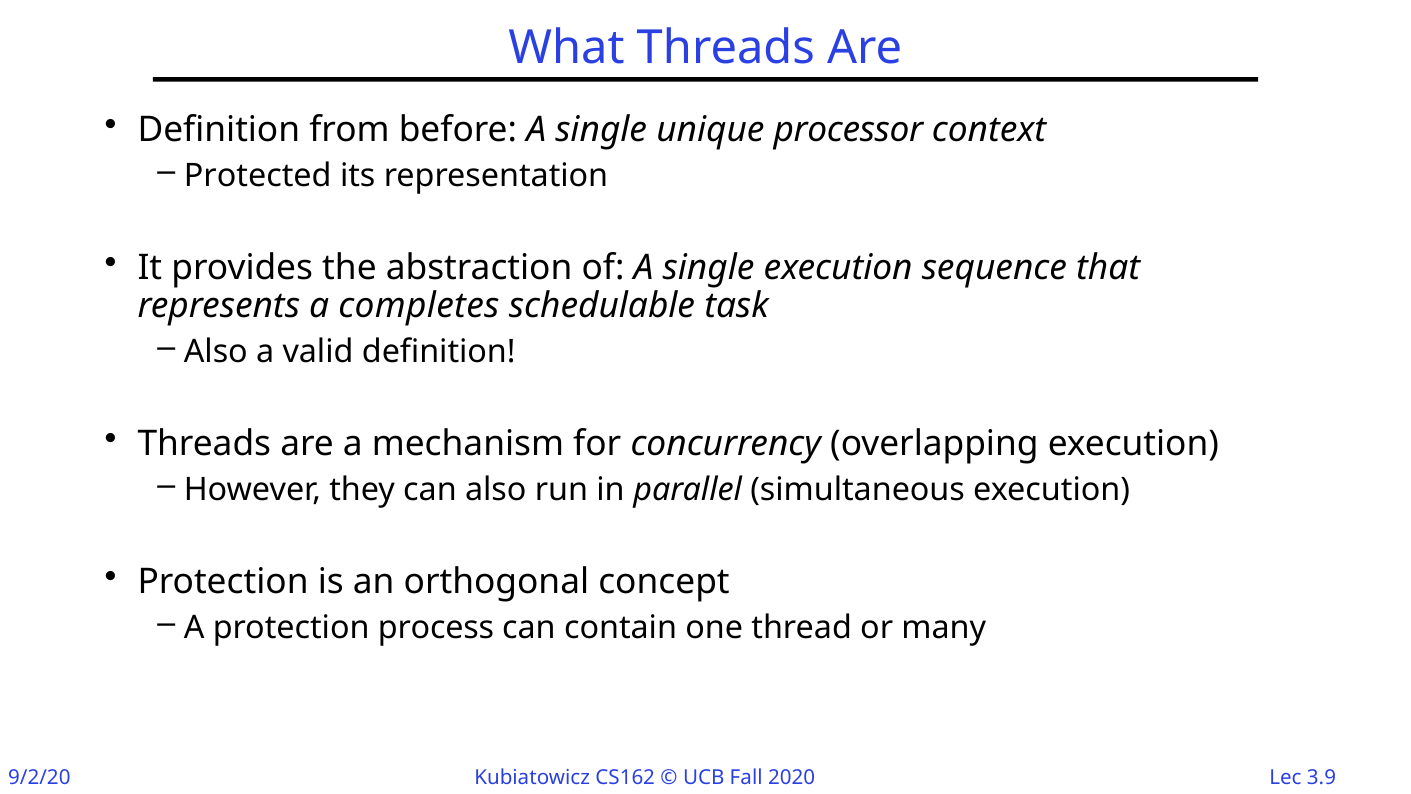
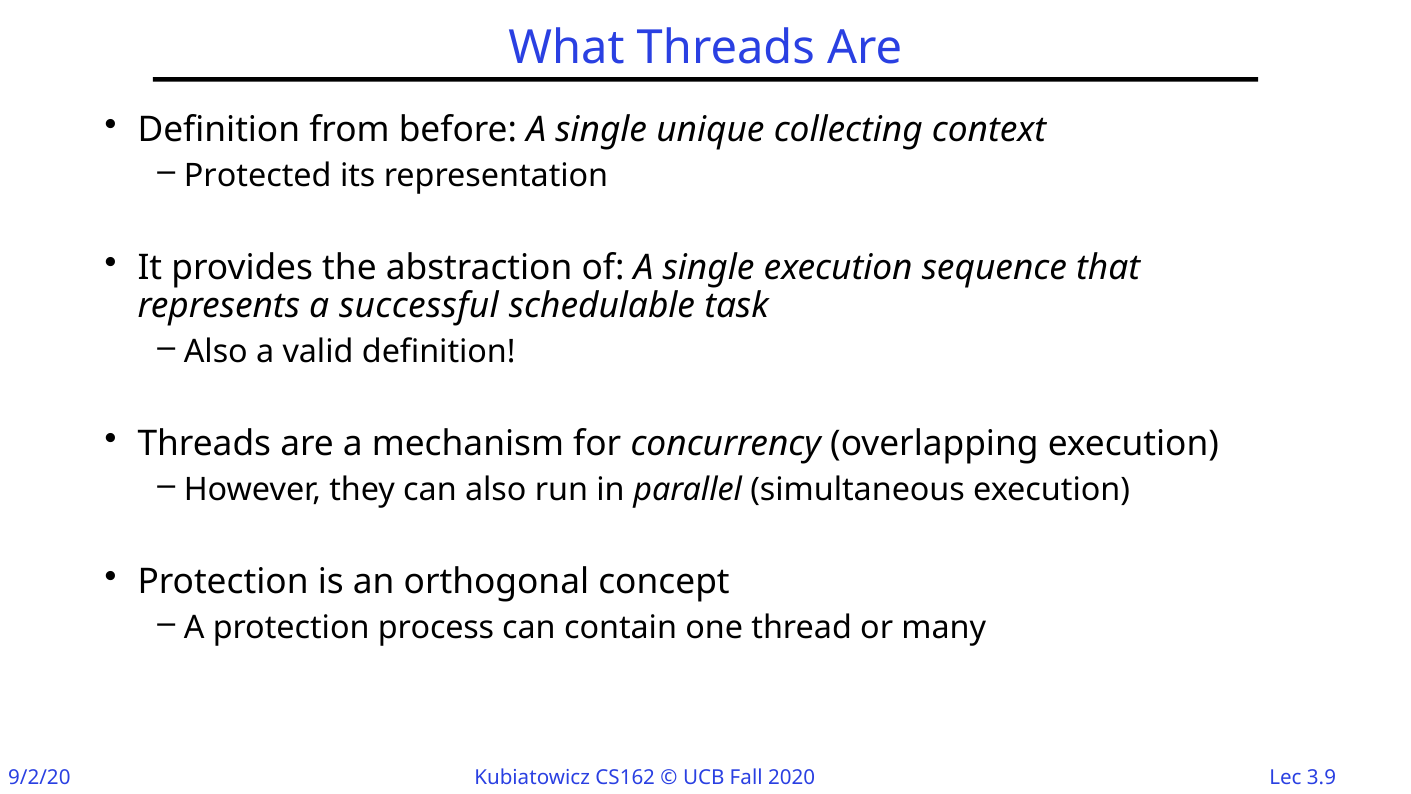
processor: processor -> collecting
completes: completes -> successful
